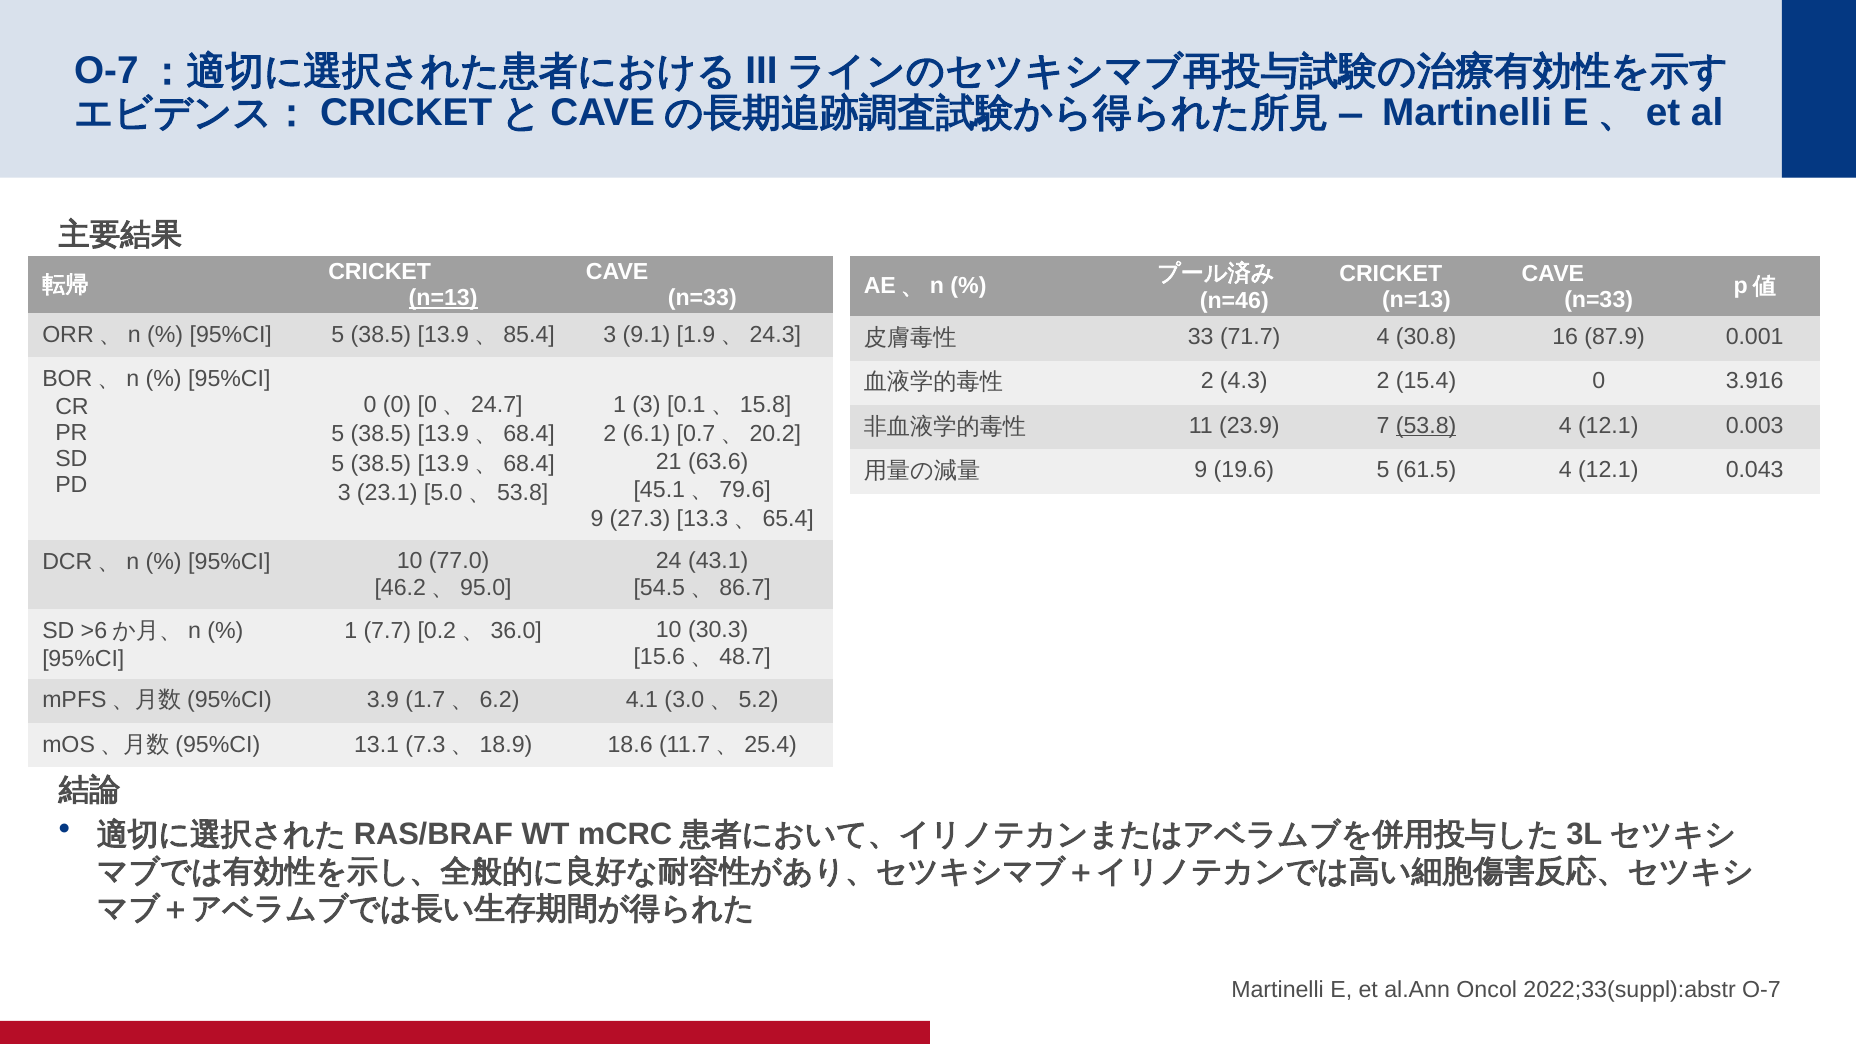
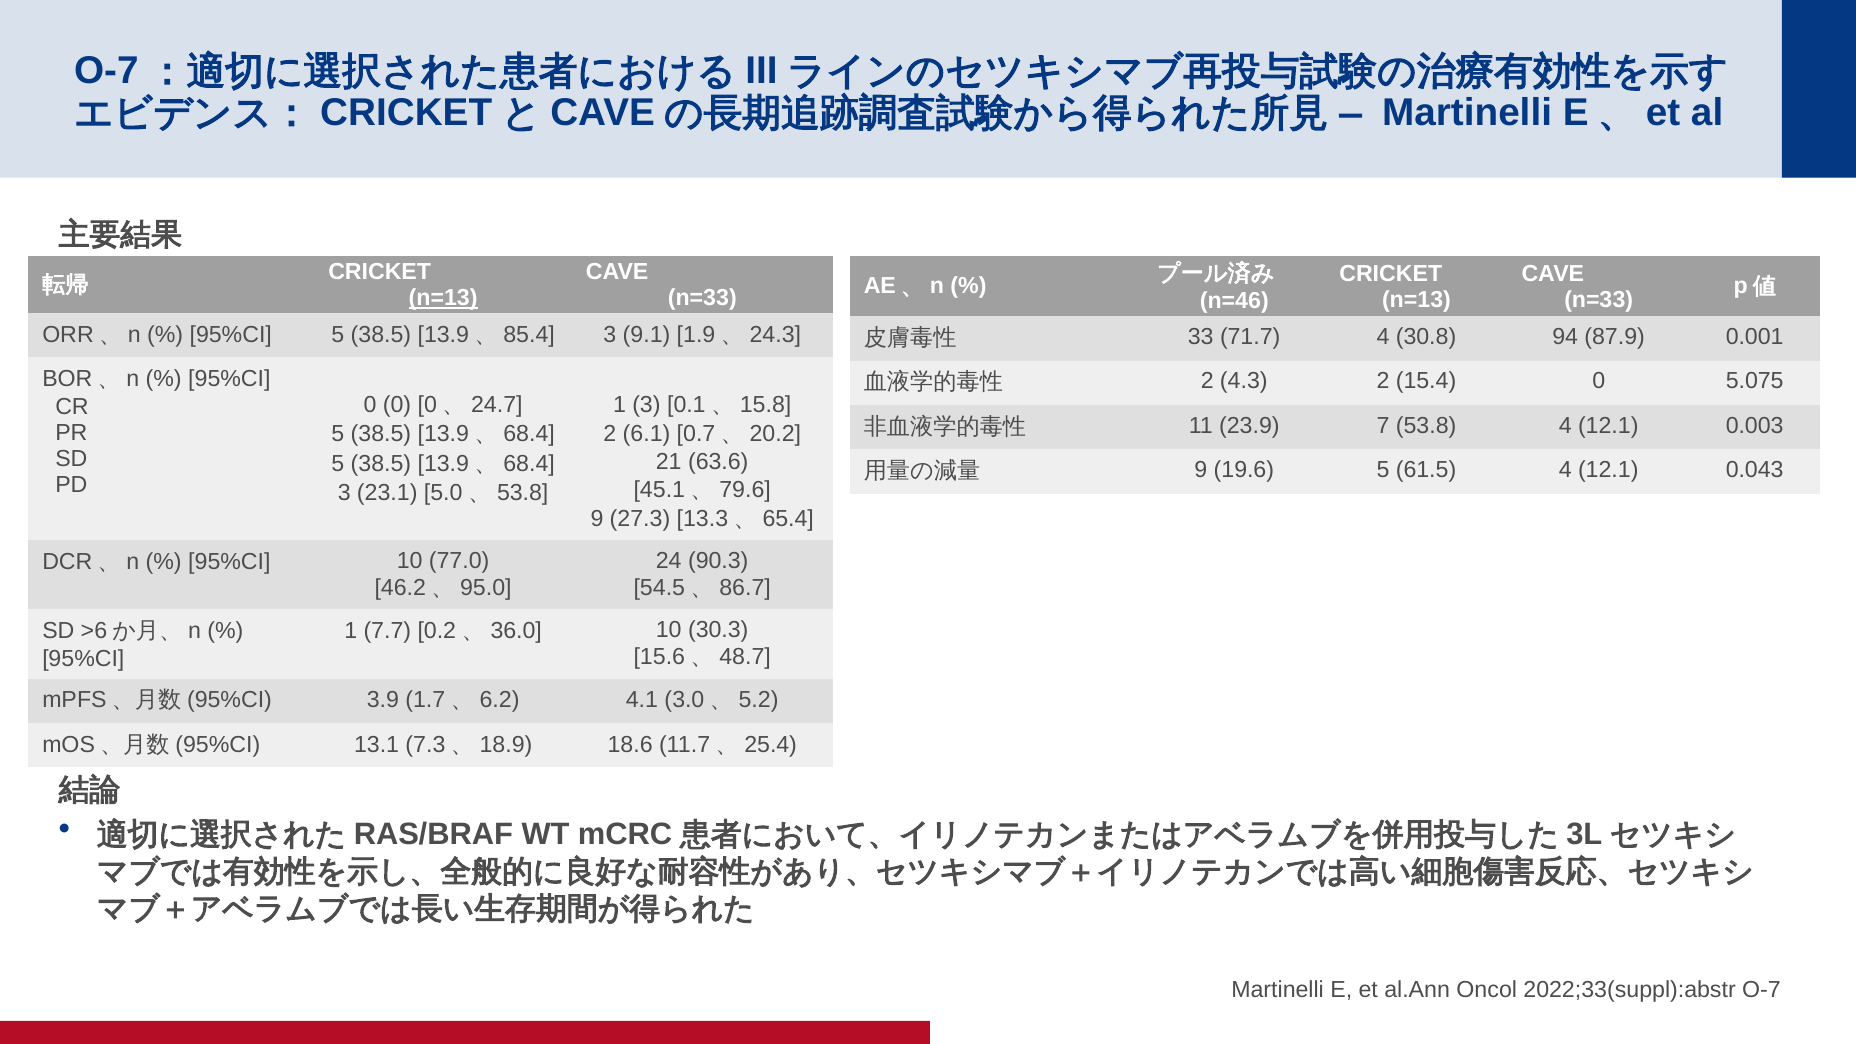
16: 16 -> 94
3.916: 3.916 -> 5.075
53.8 at (1426, 425) underline: present -> none
43.1: 43.1 -> 90.3
